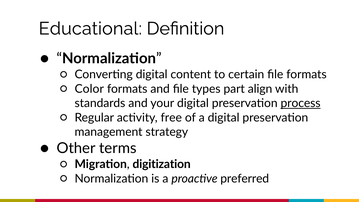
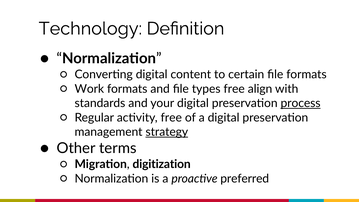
Educational: Educational -> Technology
Color: Color -> Work
types part: part -> free
strategy underline: none -> present
